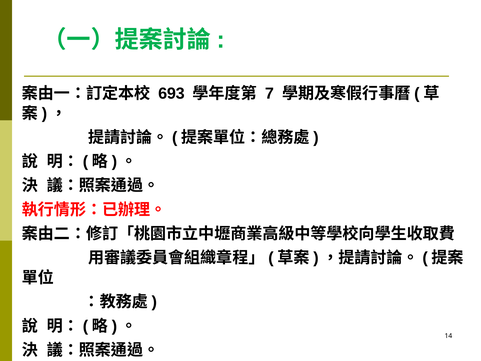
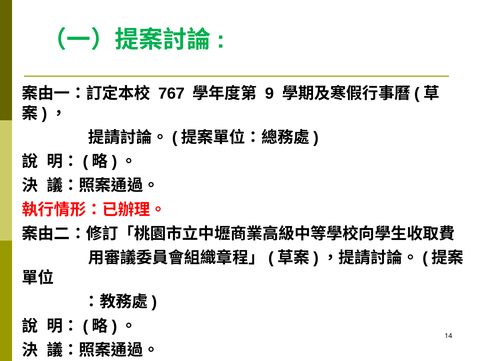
693: 693 -> 767
7: 7 -> 9
